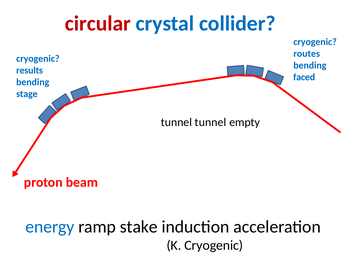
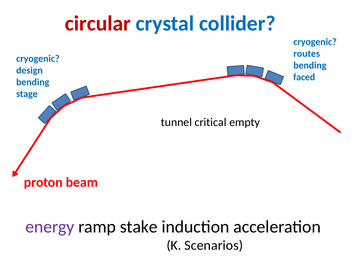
results: results -> design
tunnel tunnel: tunnel -> critical
energy colour: blue -> purple
K Cryogenic: Cryogenic -> Scenarios
